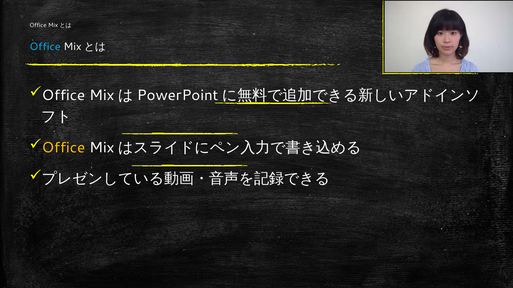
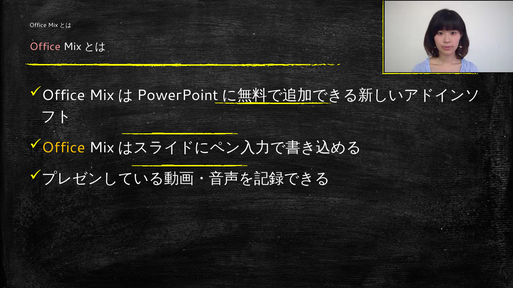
Office at (45, 47) colour: light blue -> pink
